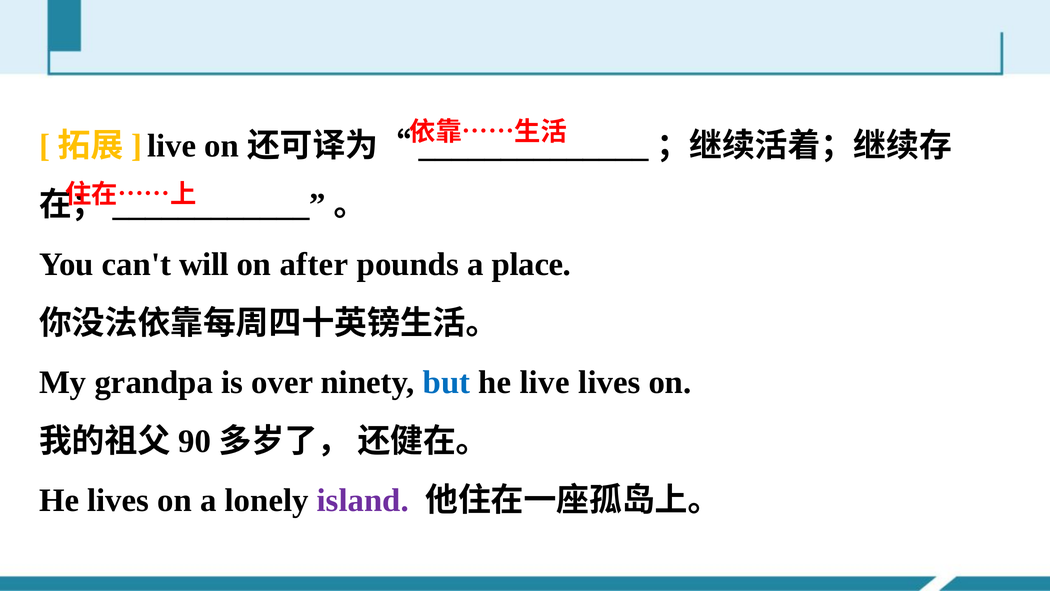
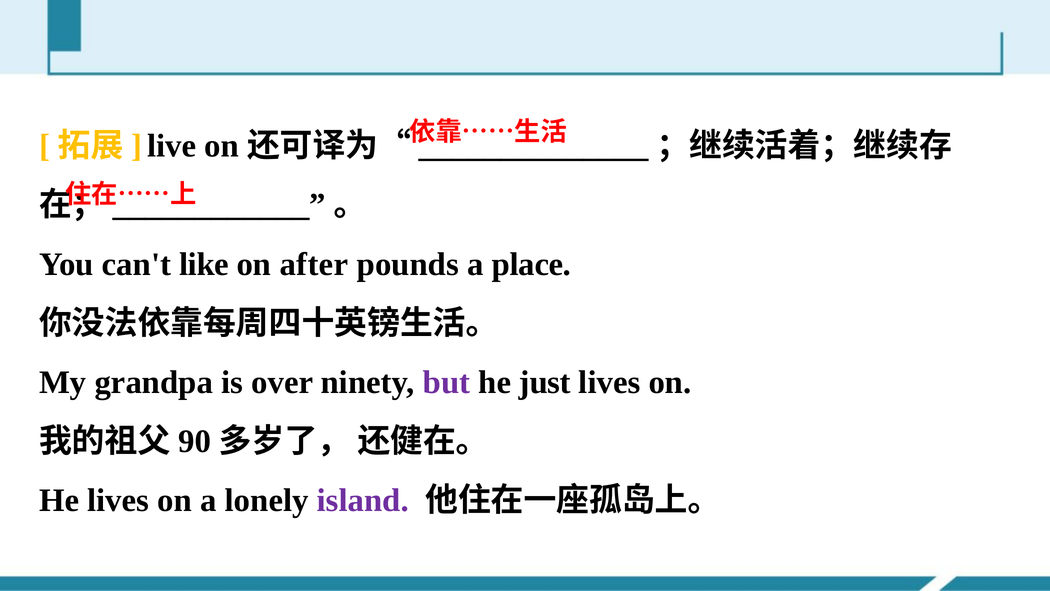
will: will -> like
but colour: blue -> purple
he live: live -> just
